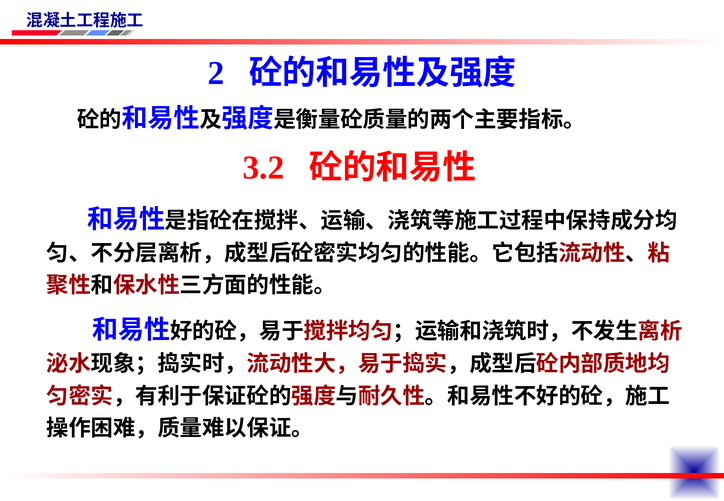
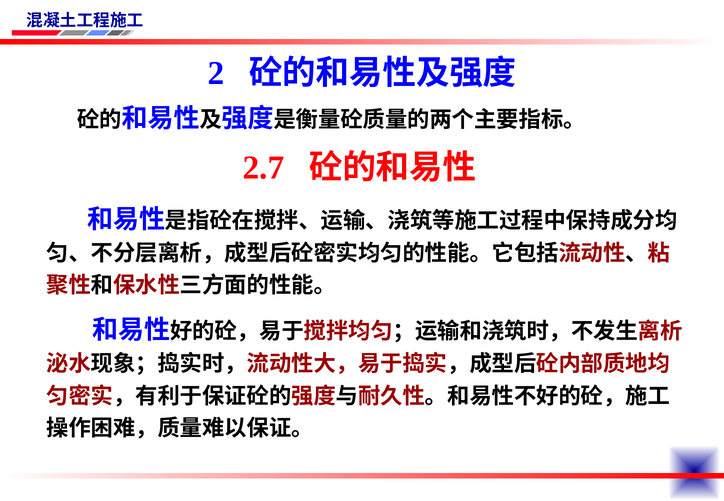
3.2: 3.2 -> 2.7
